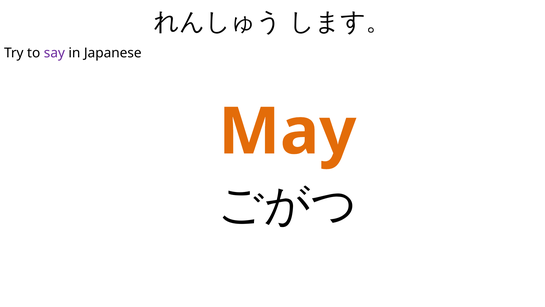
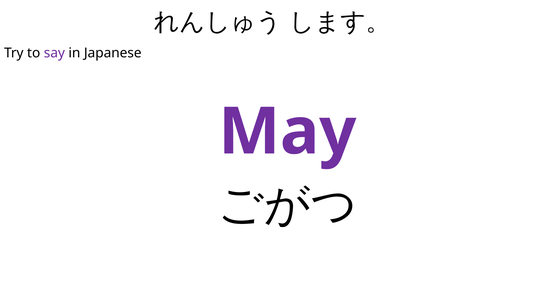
May colour: orange -> purple
